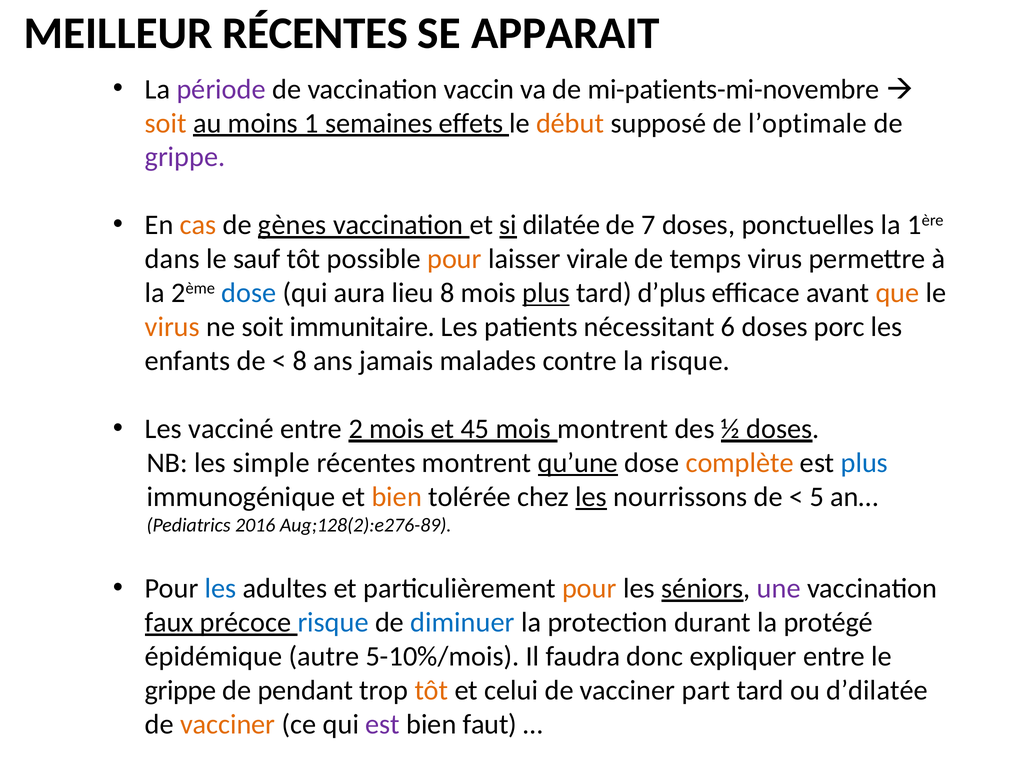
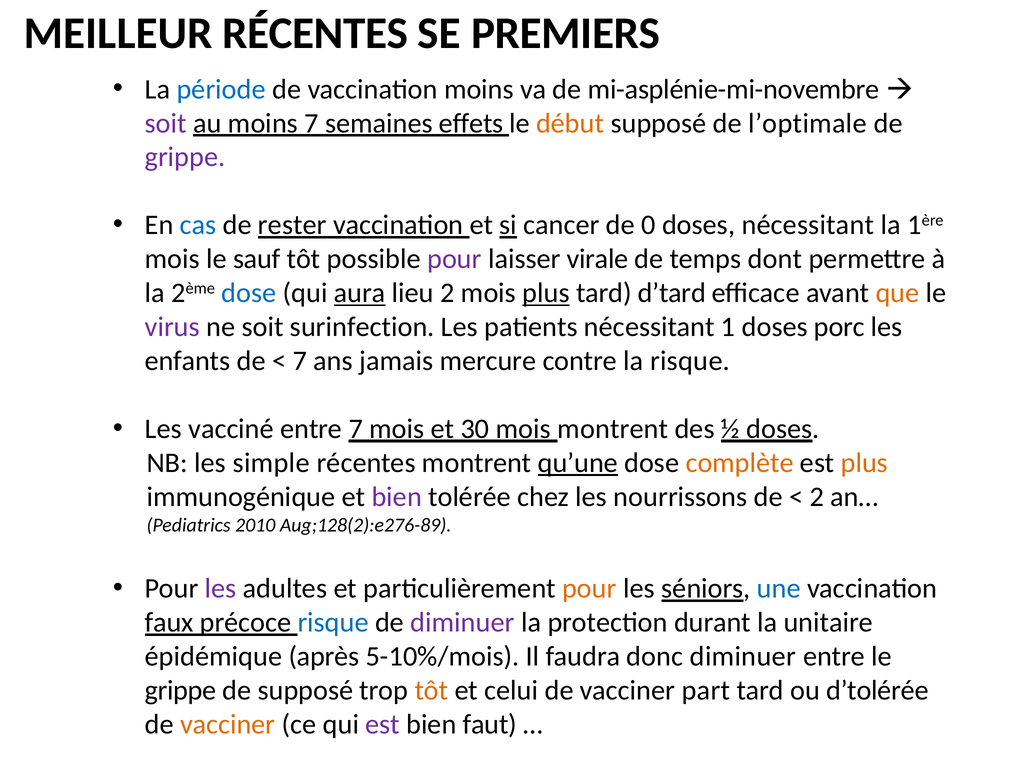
APPARAIT: APPARAIT -> PREMIERS
période colour: purple -> blue
vaccination vaccin: vaccin -> moins
mi-patients-mi-novembre: mi-patients-mi-novembre -> mi-asplénie-mi-novembre
soit at (166, 123) colour: orange -> purple
moins 1: 1 -> 7
cas colour: orange -> blue
gènes: gènes -> rester
dilatée: dilatée -> cancer
7: 7 -> 0
doses ponctuelles: ponctuelles -> nécessitant
dans at (172, 259): dans -> mois
pour at (454, 259) colour: orange -> purple
temps virus: virus -> dont
aura underline: none -> present
lieu 8: 8 -> 2
d’plus: d’plus -> d’tard
virus at (172, 327) colour: orange -> purple
immunitaire: immunitaire -> surinfection
6: 6 -> 1
8 at (300, 361): 8 -> 7
malades: malades -> mercure
entre 2: 2 -> 7
45: 45 -> 30
plus at (864, 463) colour: blue -> orange
bien at (397, 496) colour: orange -> purple
les at (591, 496) underline: present -> none
5 at (817, 496): 5 -> 2
2016: 2016 -> 2010
les at (221, 588) colour: blue -> purple
une colour: purple -> blue
diminuer at (463, 622) colour: blue -> purple
protégé: protégé -> unitaire
autre: autre -> après
donc expliquer: expliquer -> diminuer
de pendant: pendant -> supposé
d’dilatée: d’dilatée -> d’tolérée
